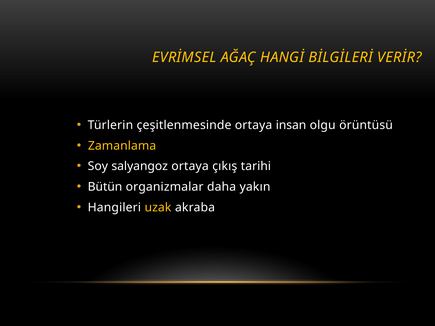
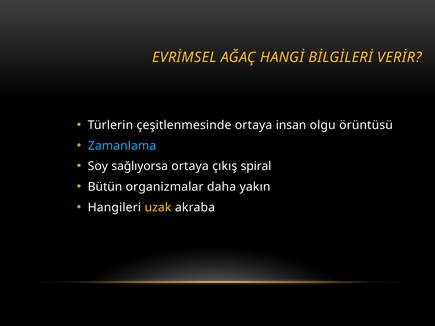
Zamanlama colour: yellow -> light blue
salyangoz: salyangoz -> sağlıyorsa
tarihi: tarihi -> spiral
